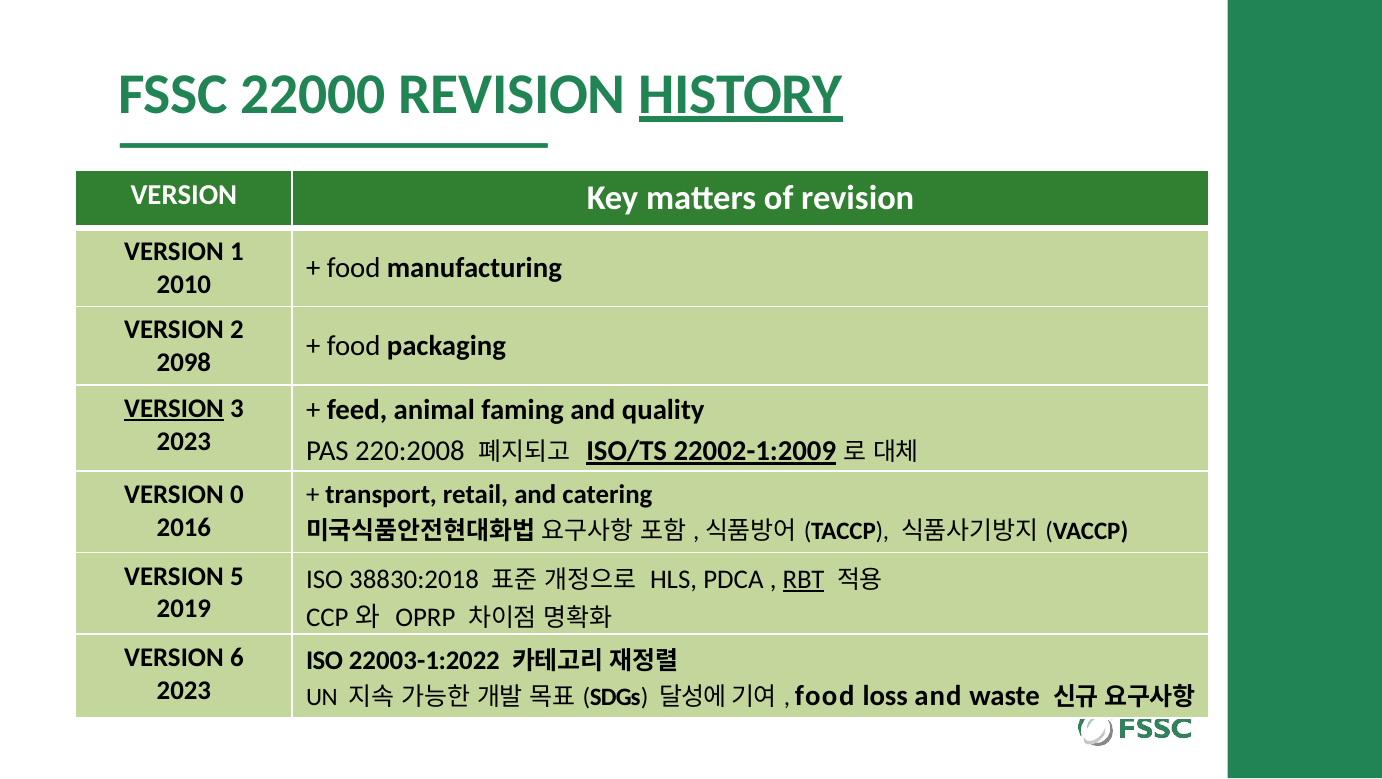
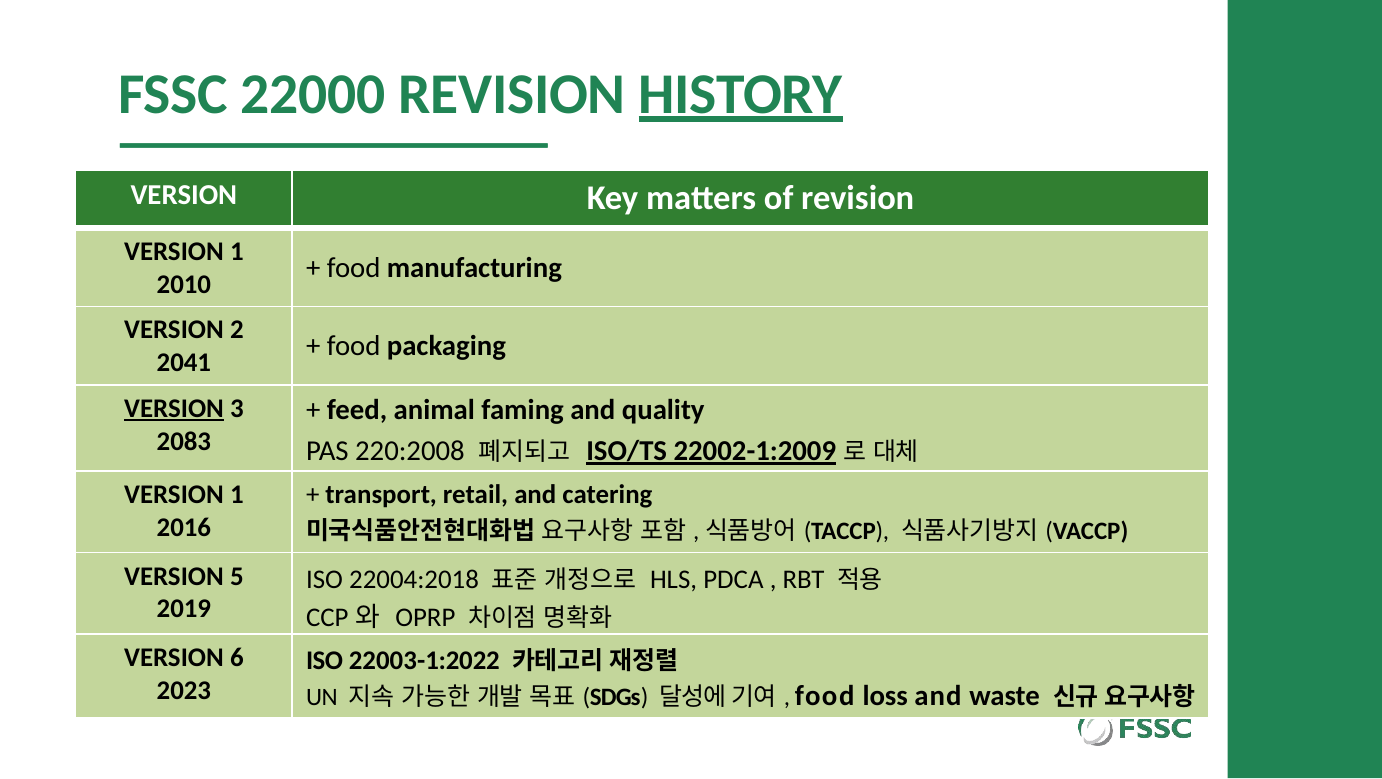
2098: 2098 -> 2041
2023 at (184, 441): 2023 -> 2083
0 at (237, 494): 0 -> 1
38830:2018: 38830:2018 -> 22004:2018
RBT underline: present -> none
